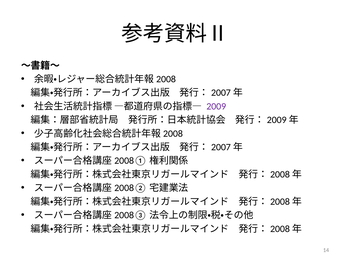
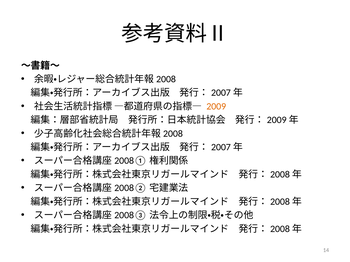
2009 colour: purple -> orange
